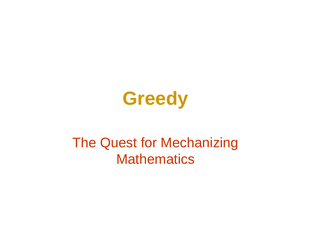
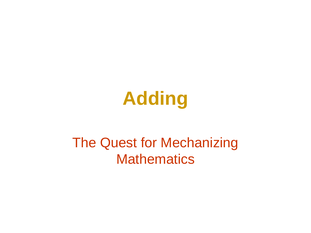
Greedy: Greedy -> Adding
